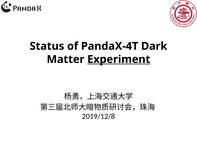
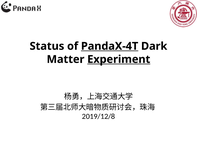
PandaX-4T underline: none -> present
